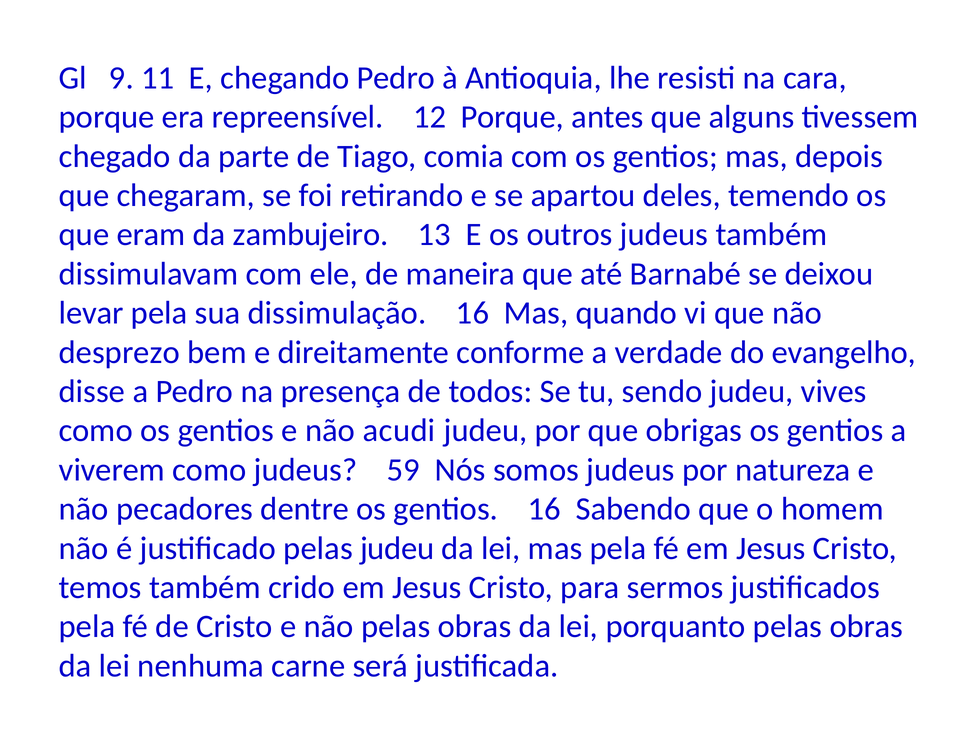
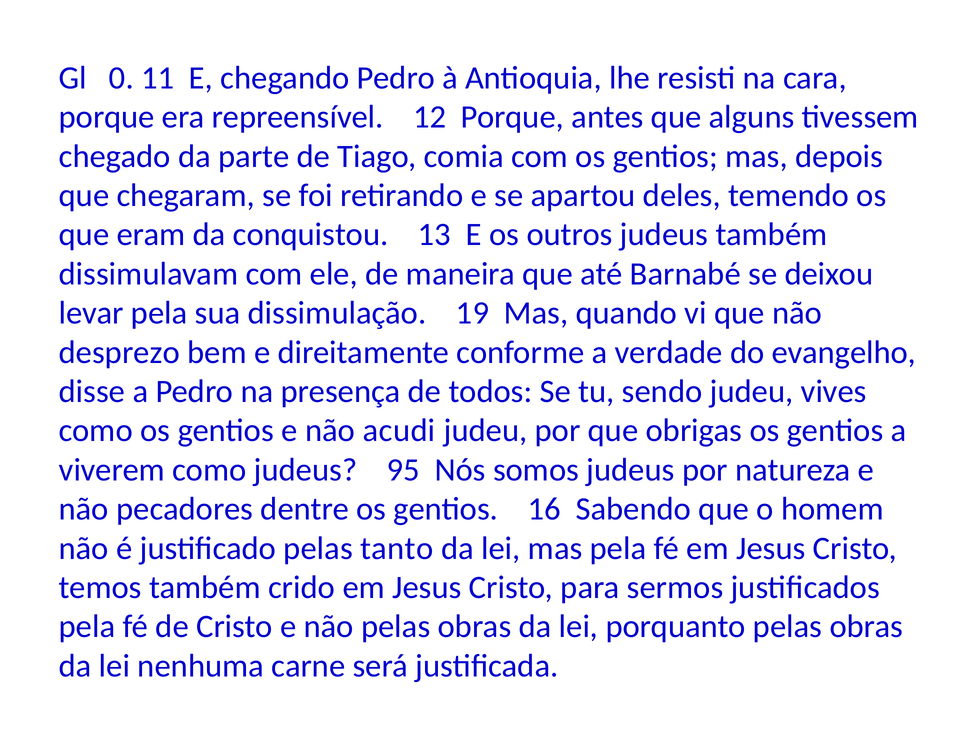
9: 9 -> 0
zambujeiro: zambujeiro -> conquistou
dissimulação 16: 16 -> 19
59: 59 -> 95
pelas judeu: judeu -> tanto
